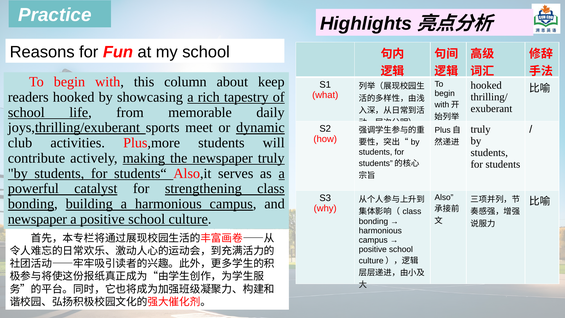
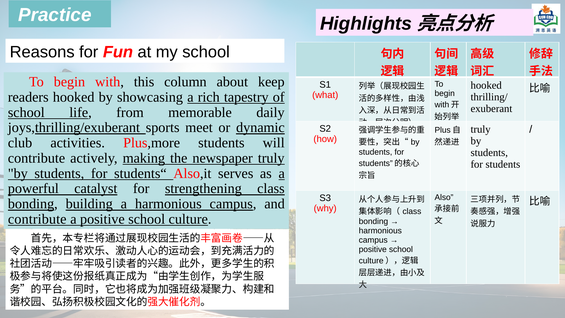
newspaper at (37, 219): newspaper -> contribute
